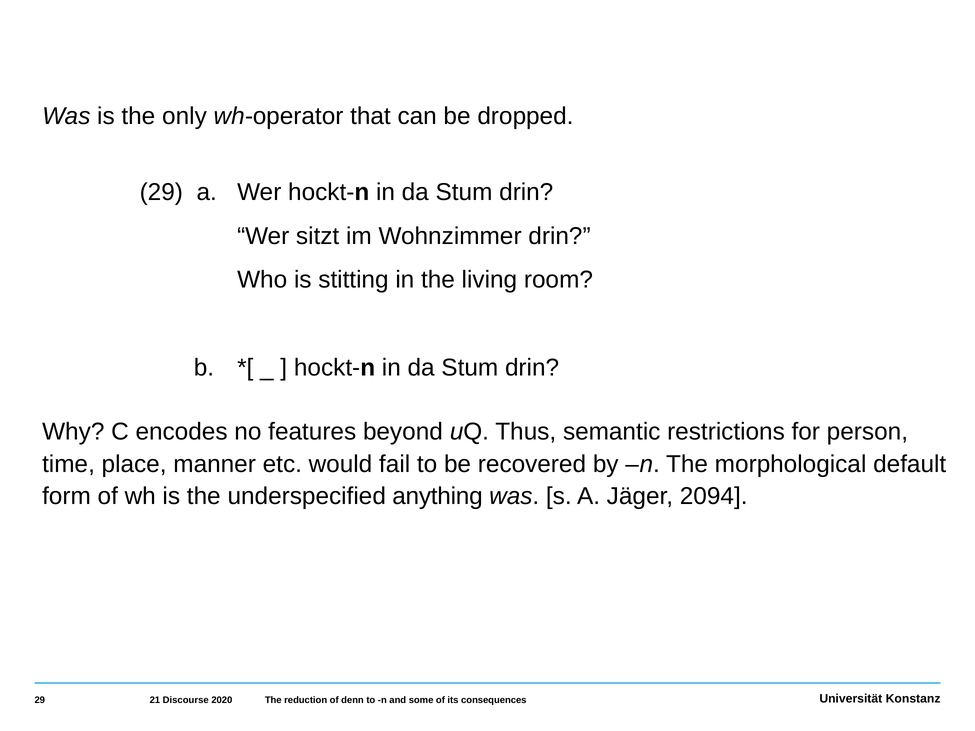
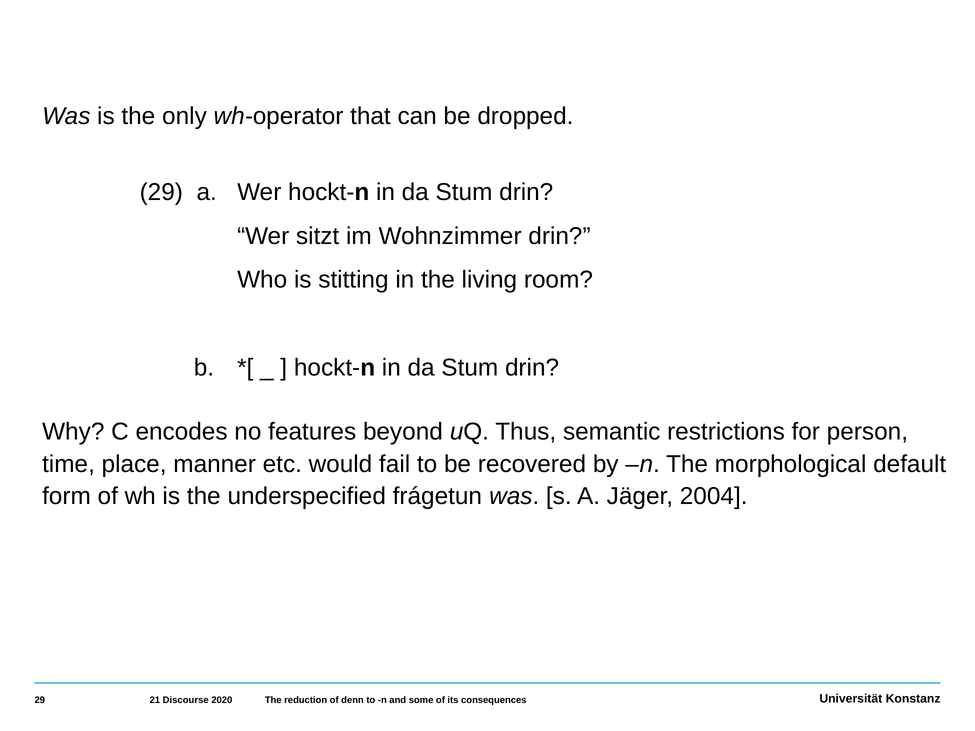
anything: anything -> frágetun
2094: 2094 -> 2004
